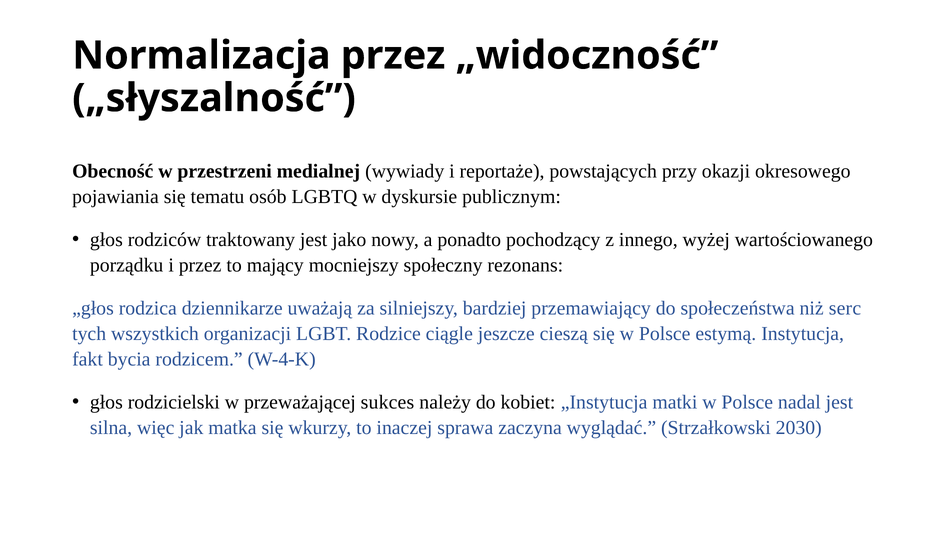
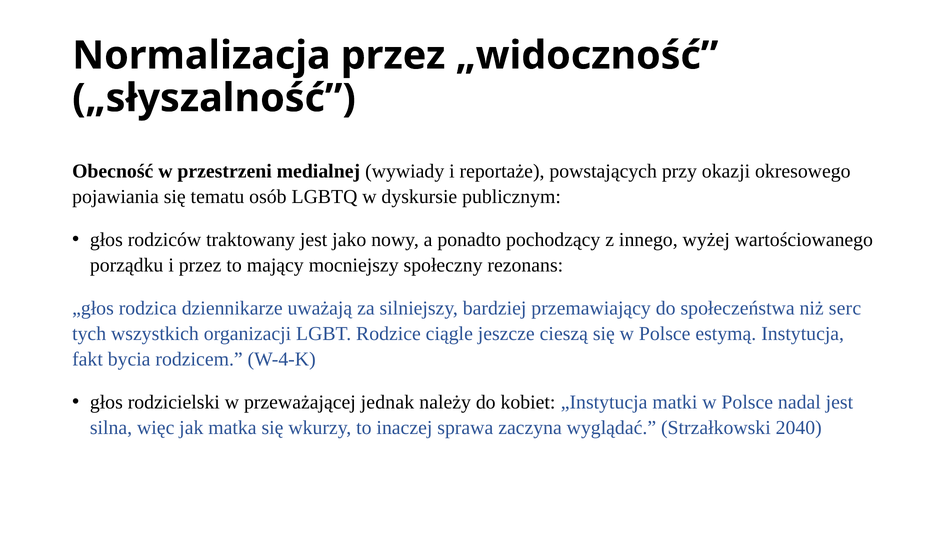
sukces: sukces -> jednak
2030: 2030 -> 2040
